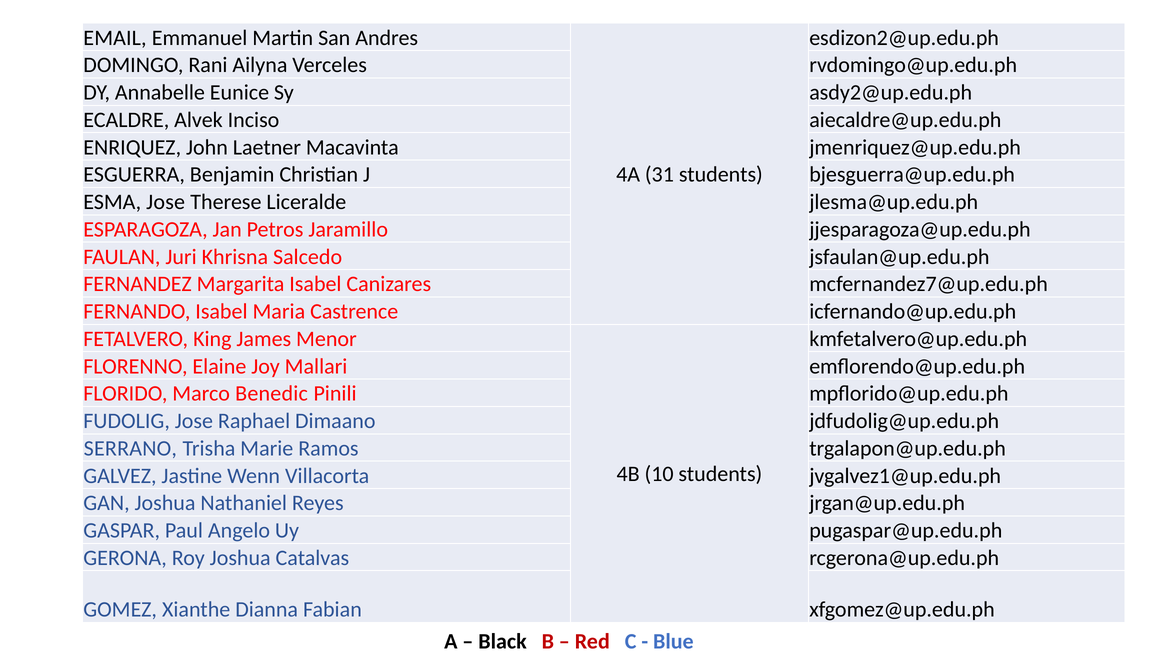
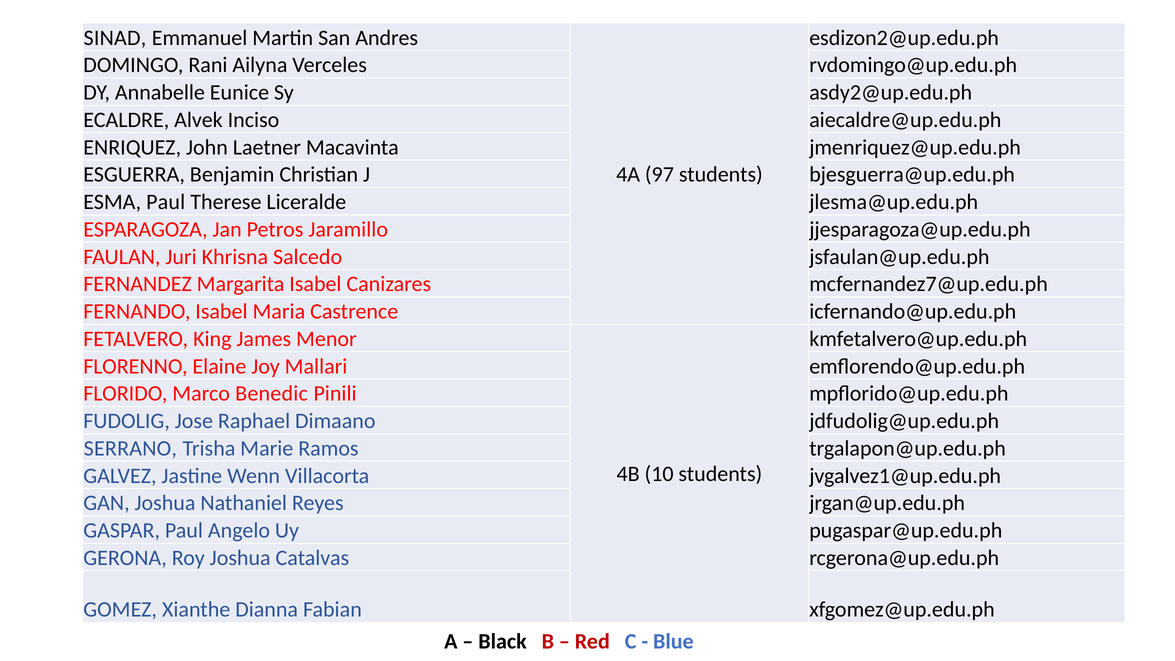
EMAIL: EMAIL -> SINAD
31: 31 -> 97
ESMA Jose: Jose -> Paul
